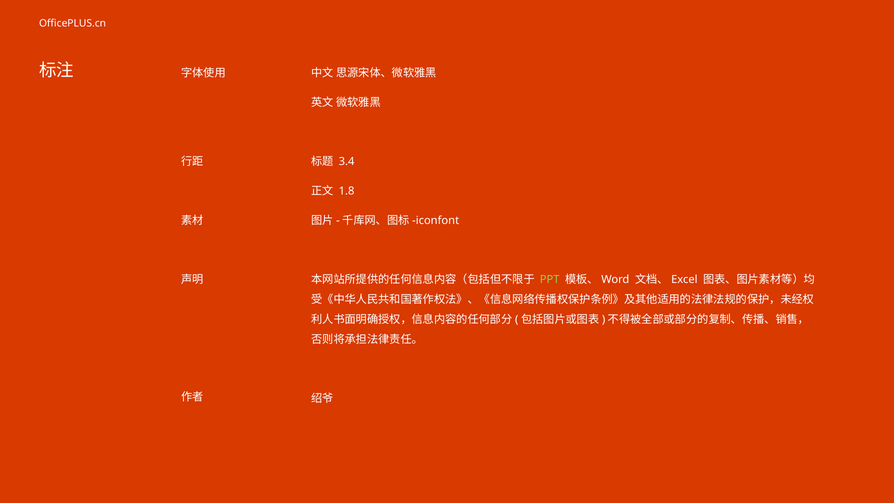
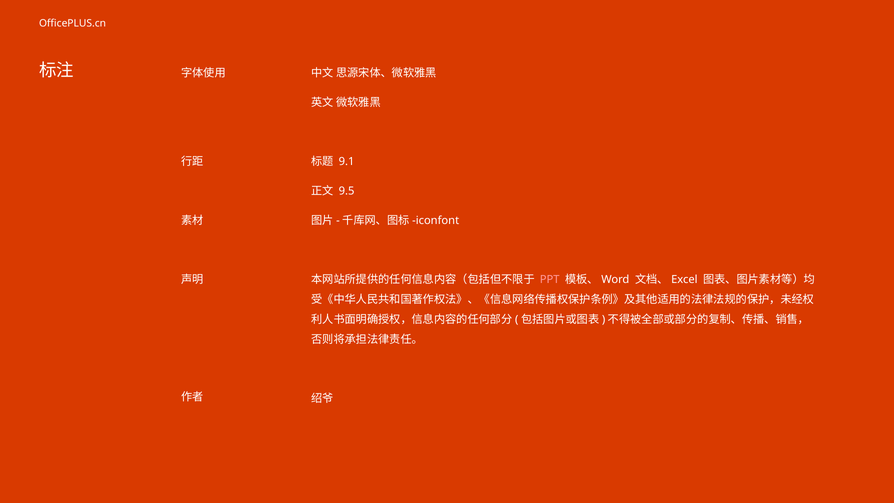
3.4: 3.4 -> 9.1
1.8: 1.8 -> 9.5
PPT colour: light green -> pink
